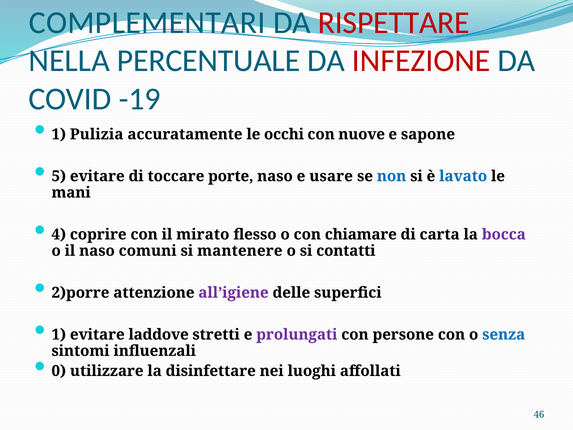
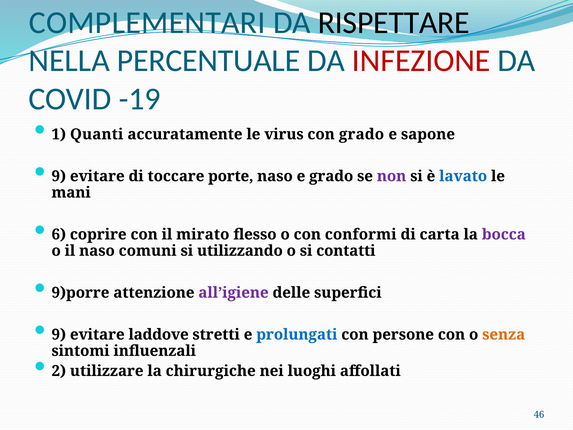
RISPETTARE colour: red -> black
Pulizia: Pulizia -> Quanti
occhi: occhi -> virus
con nuove: nuove -> grado
5 at (59, 176): 5 -> 9
e usare: usare -> grado
non colour: blue -> purple
4: 4 -> 6
chiamare: chiamare -> conformi
mantenere: mantenere -> utilizzando
2)porre: 2)porre -> 9)porre
1 at (59, 334): 1 -> 9
prolungati colour: purple -> blue
senza colour: blue -> orange
0: 0 -> 2
disinfettare: disinfettare -> chirurgiche
